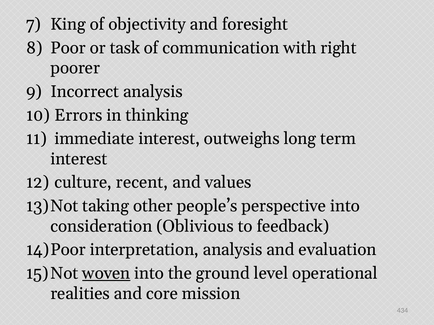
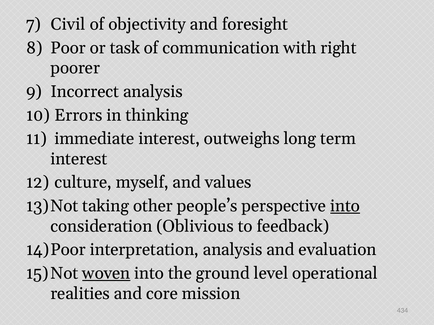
King: King -> Civil
recent: recent -> myself
into at (345, 206) underline: none -> present
